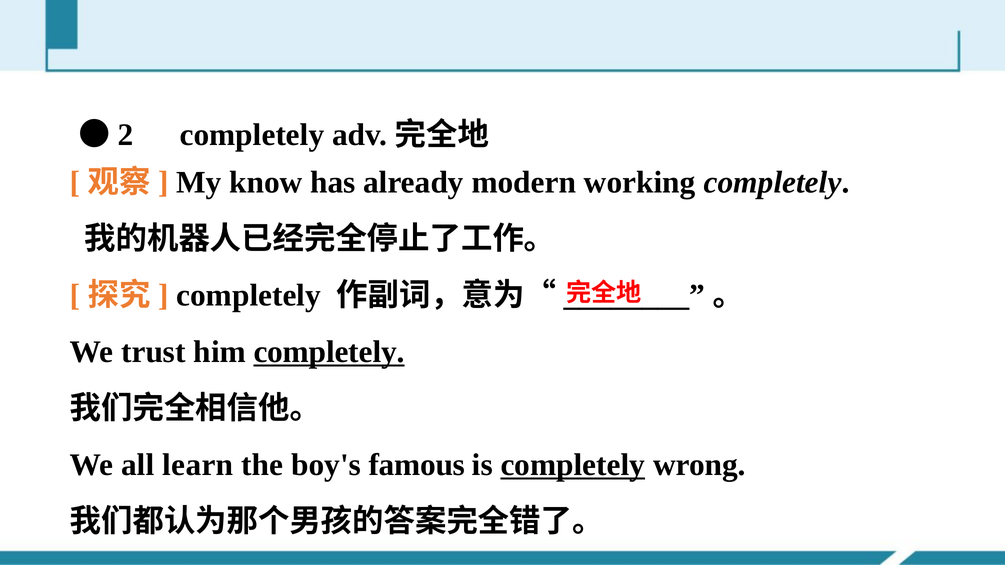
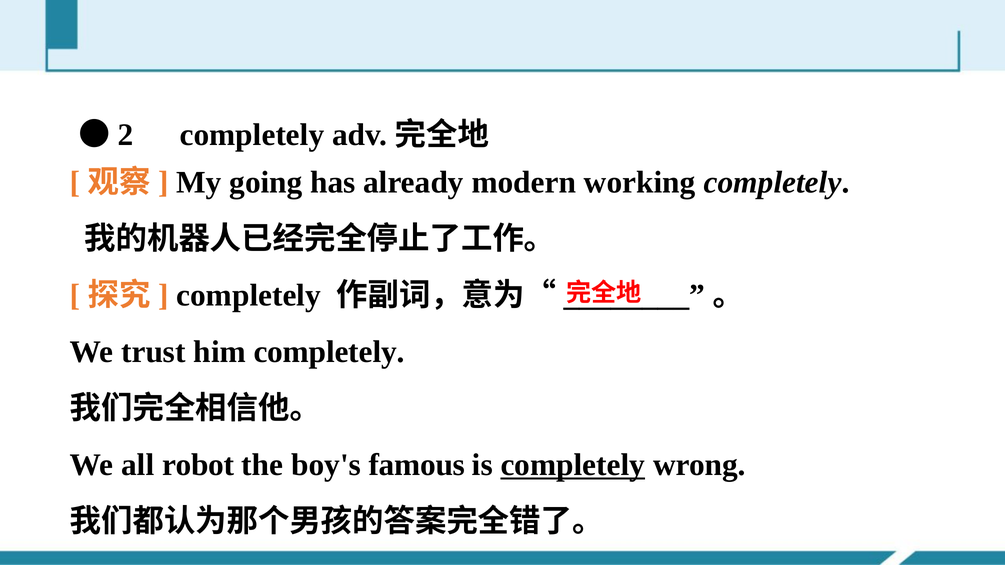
know: know -> going
completely at (329, 352) underline: present -> none
learn: learn -> robot
